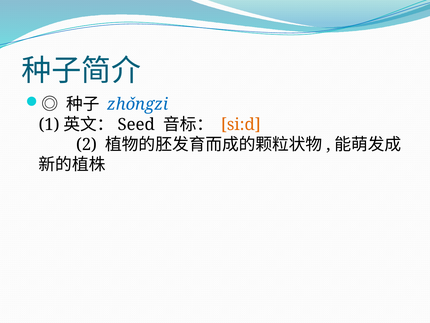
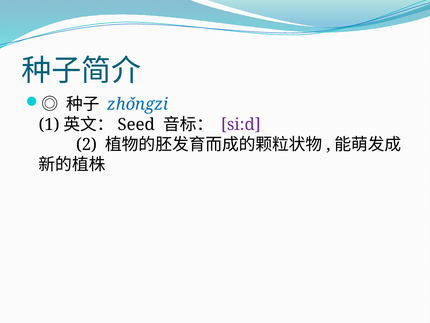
si:d colour: orange -> purple
